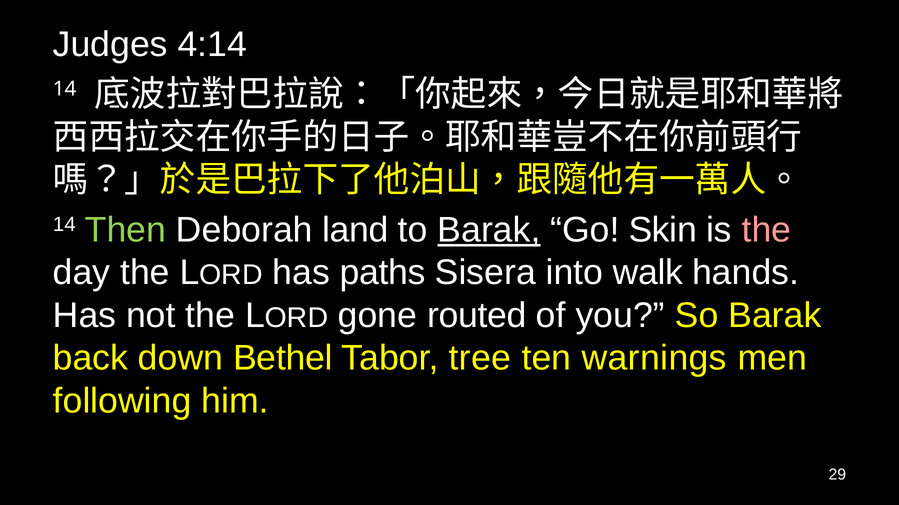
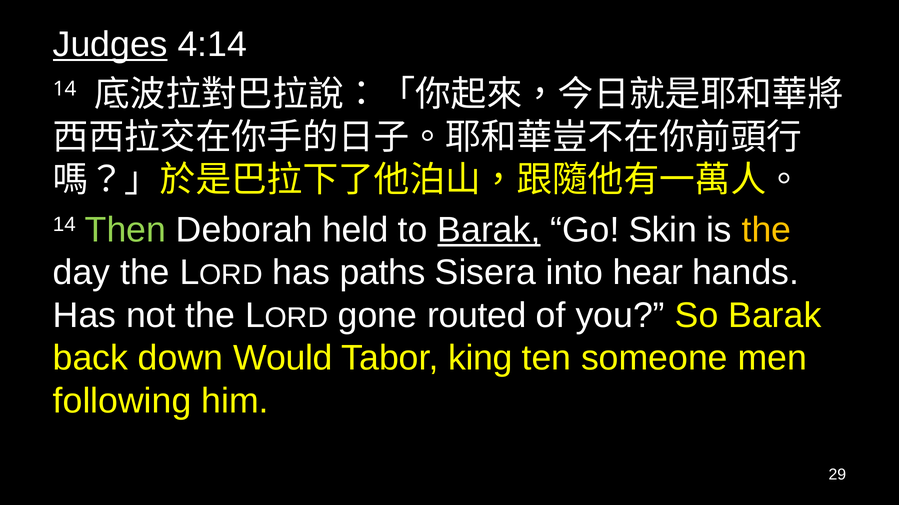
Judges underline: none -> present
land: land -> held
the at (766, 230) colour: pink -> yellow
walk: walk -> hear
Bethel: Bethel -> Would
tree: tree -> king
warnings: warnings -> someone
